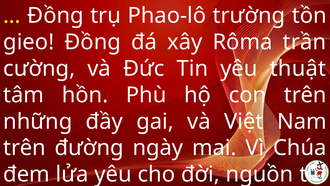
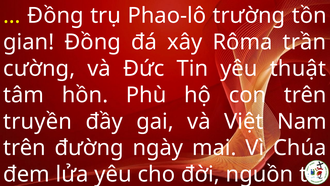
gieo: gieo -> gian
những: những -> truyền
